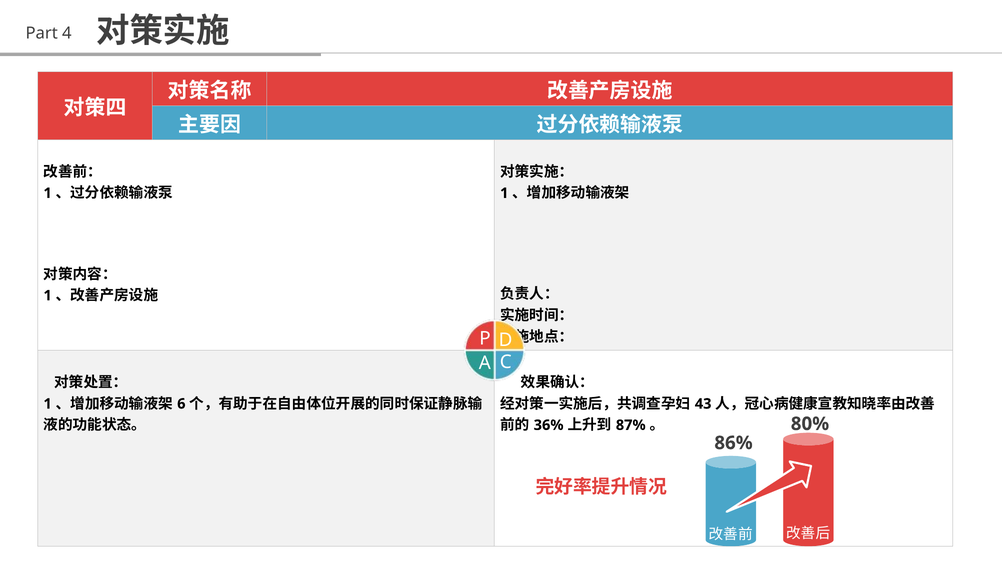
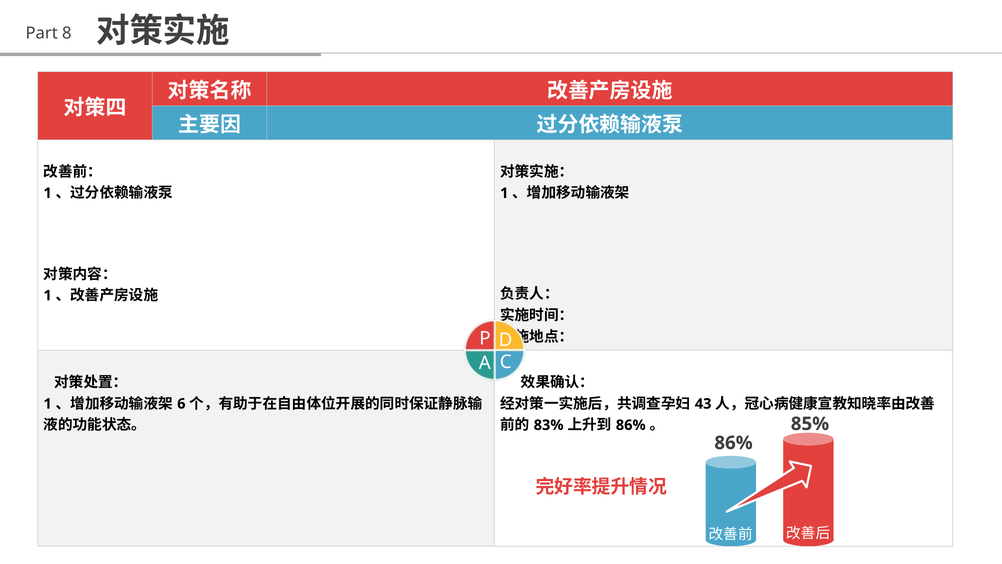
4: 4 -> 8
36%: 36% -> 83%
87% at (631, 425): 87% -> 86%
80%: 80% -> 85%
